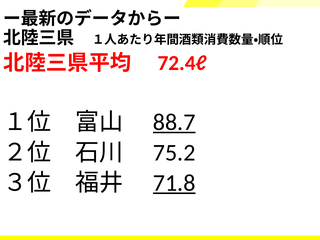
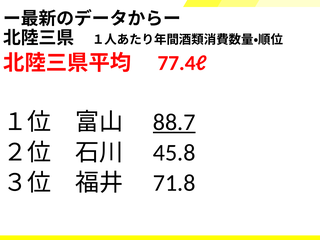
72.4ℓ: 72.4ℓ -> 77.4ℓ
75.2: 75.2 -> 45.8
71.8 underline: present -> none
